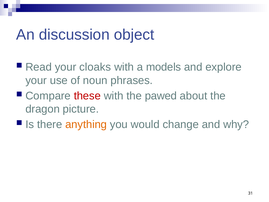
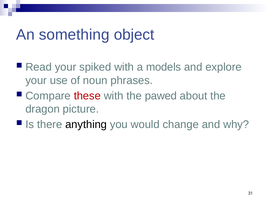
discussion: discussion -> something
cloaks: cloaks -> spiked
anything colour: orange -> black
